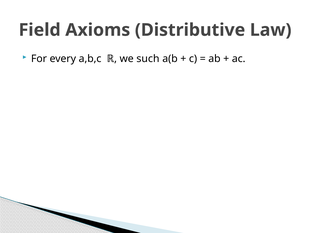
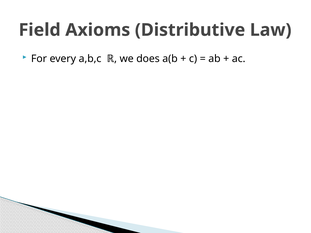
such: such -> does
